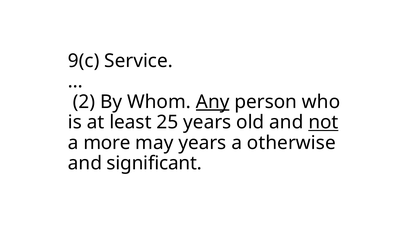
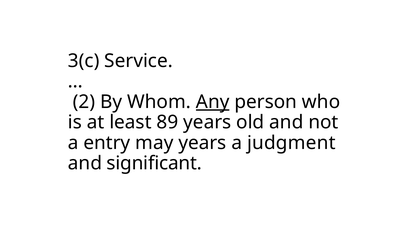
9(c: 9(c -> 3(c
25: 25 -> 89
not underline: present -> none
more: more -> entry
otherwise: otherwise -> judgment
